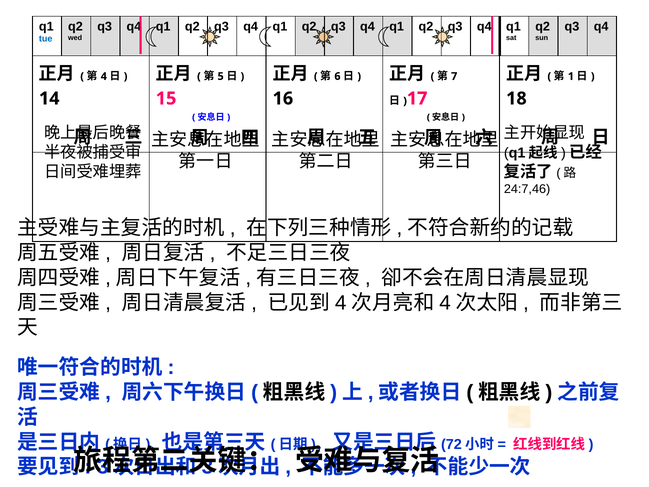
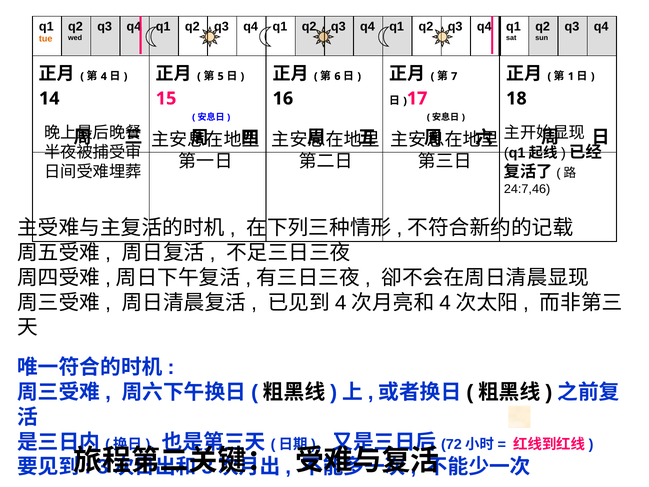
tue colour: blue -> orange
